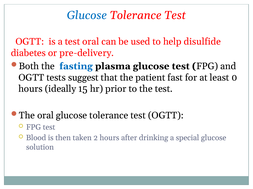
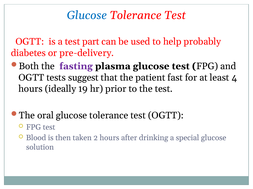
test oral: oral -> part
disulfide: disulfide -> probably
fasting colour: blue -> purple
0: 0 -> 4
15: 15 -> 19
